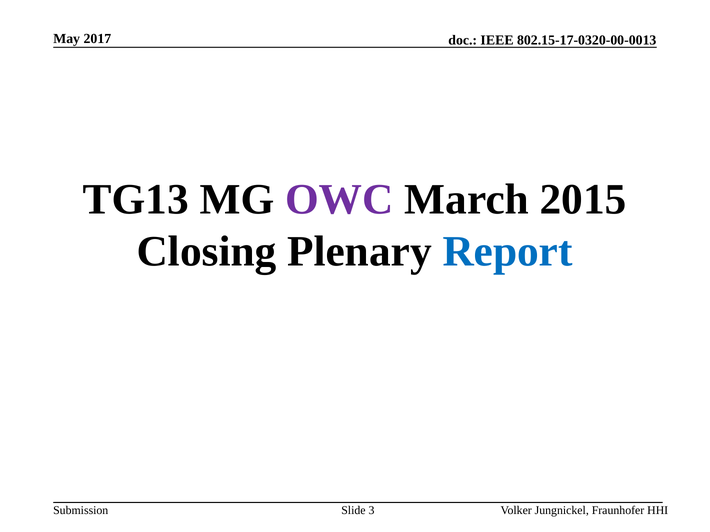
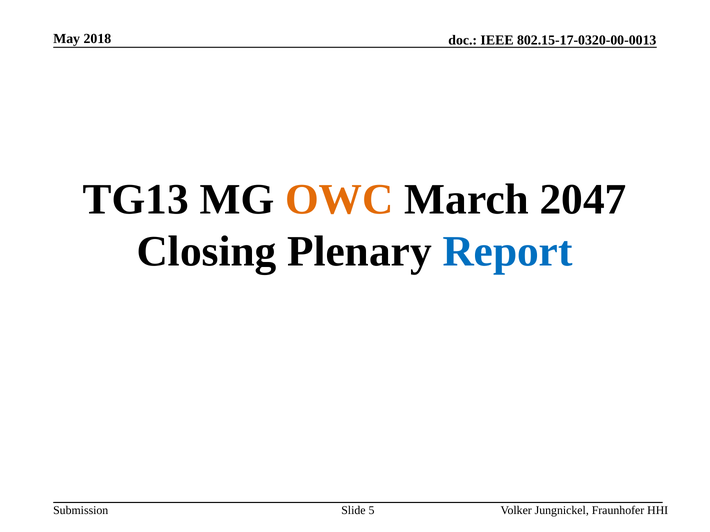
2017: 2017 -> 2018
OWC colour: purple -> orange
2015: 2015 -> 2047
3: 3 -> 5
